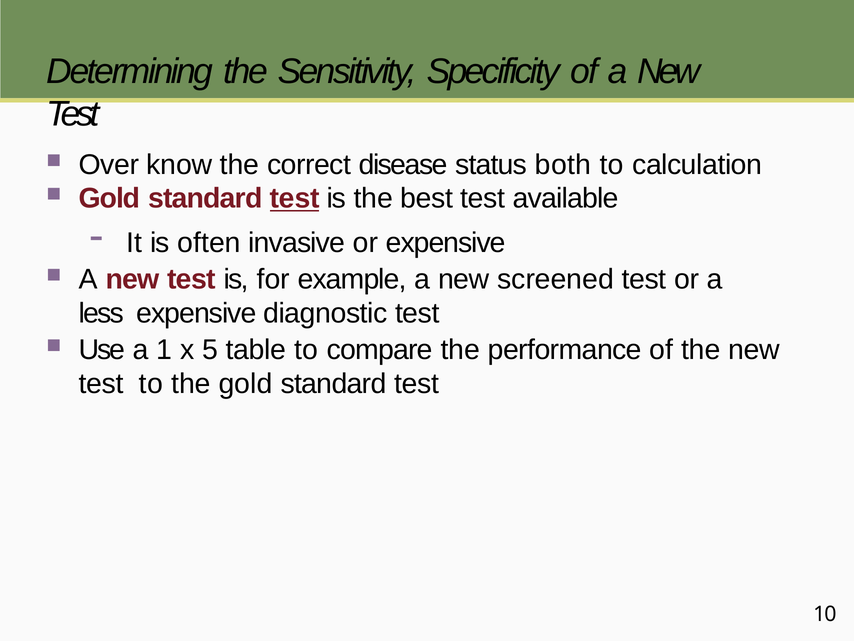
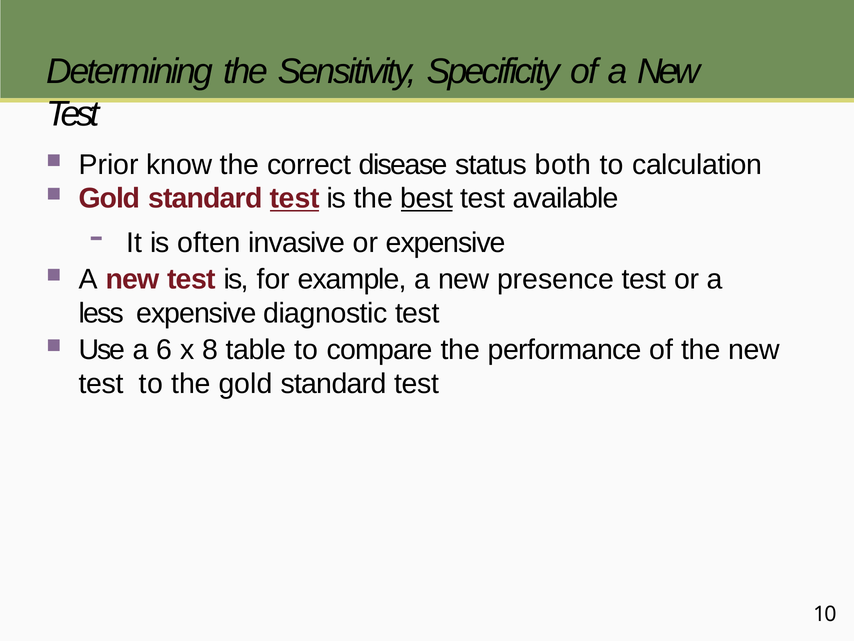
Over: Over -> Prior
best underline: none -> present
screened: screened -> presence
1: 1 -> 6
5: 5 -> 8
